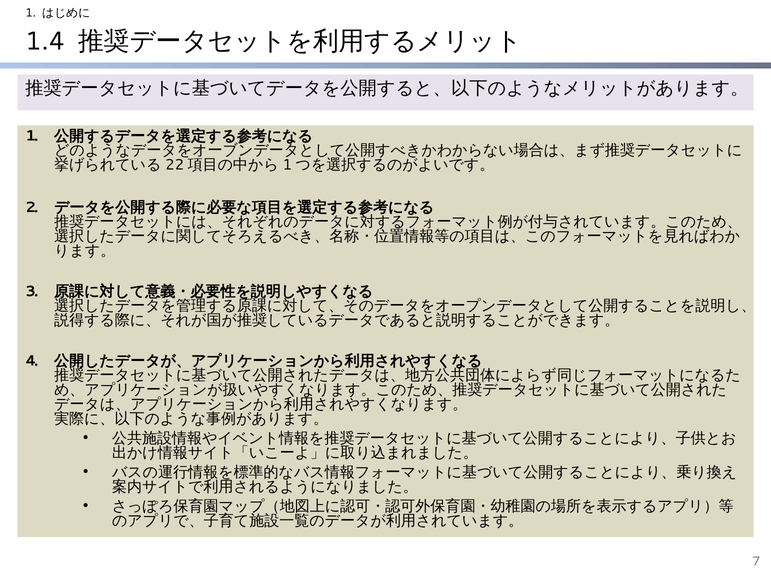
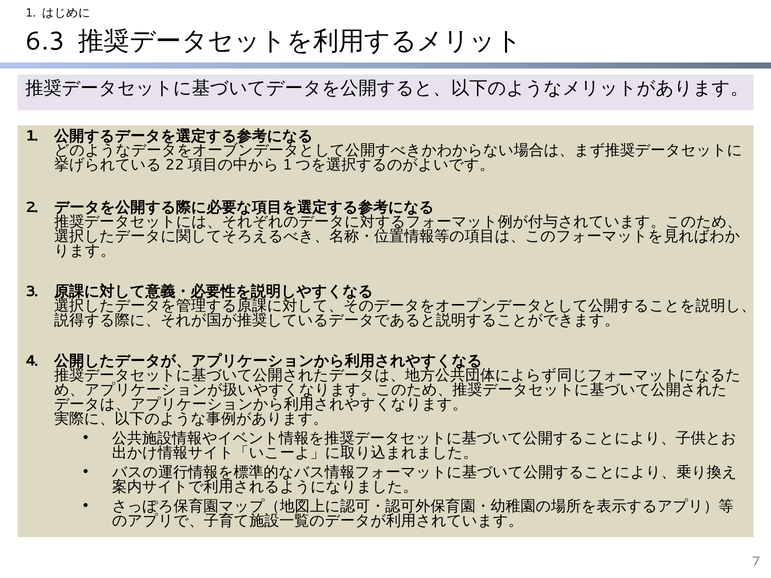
1.4: 1.4 -> 6.3
